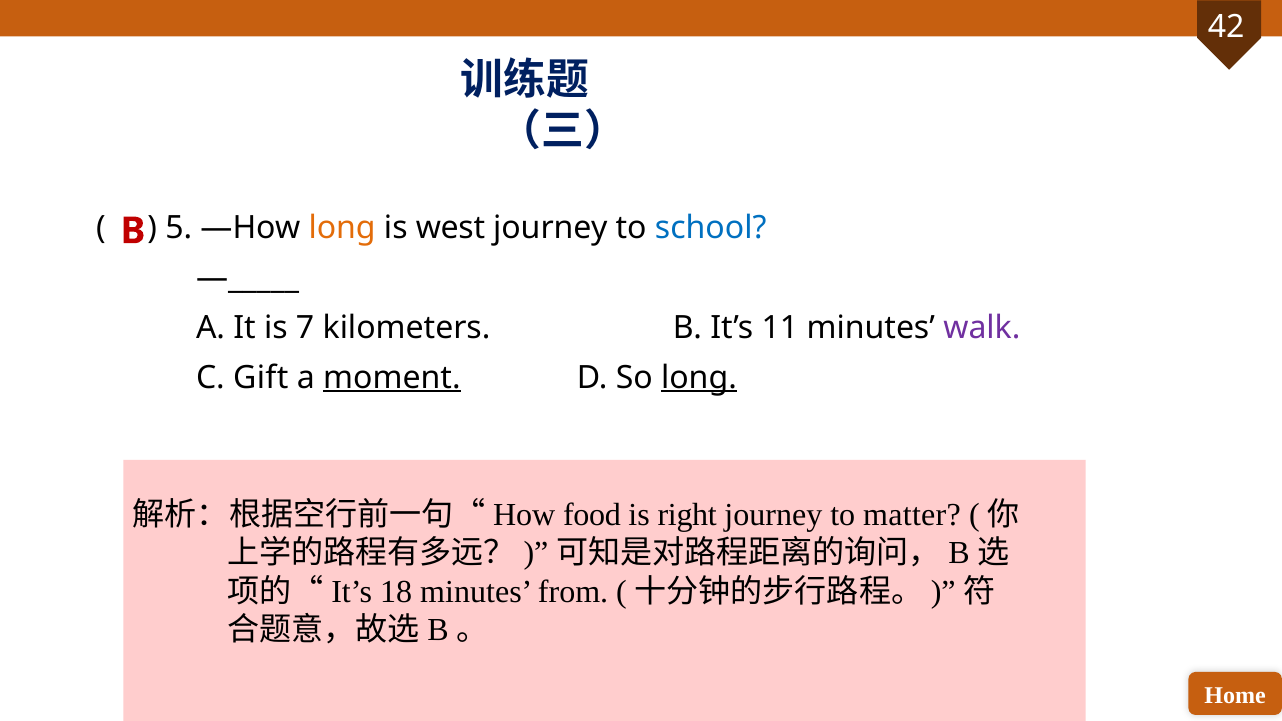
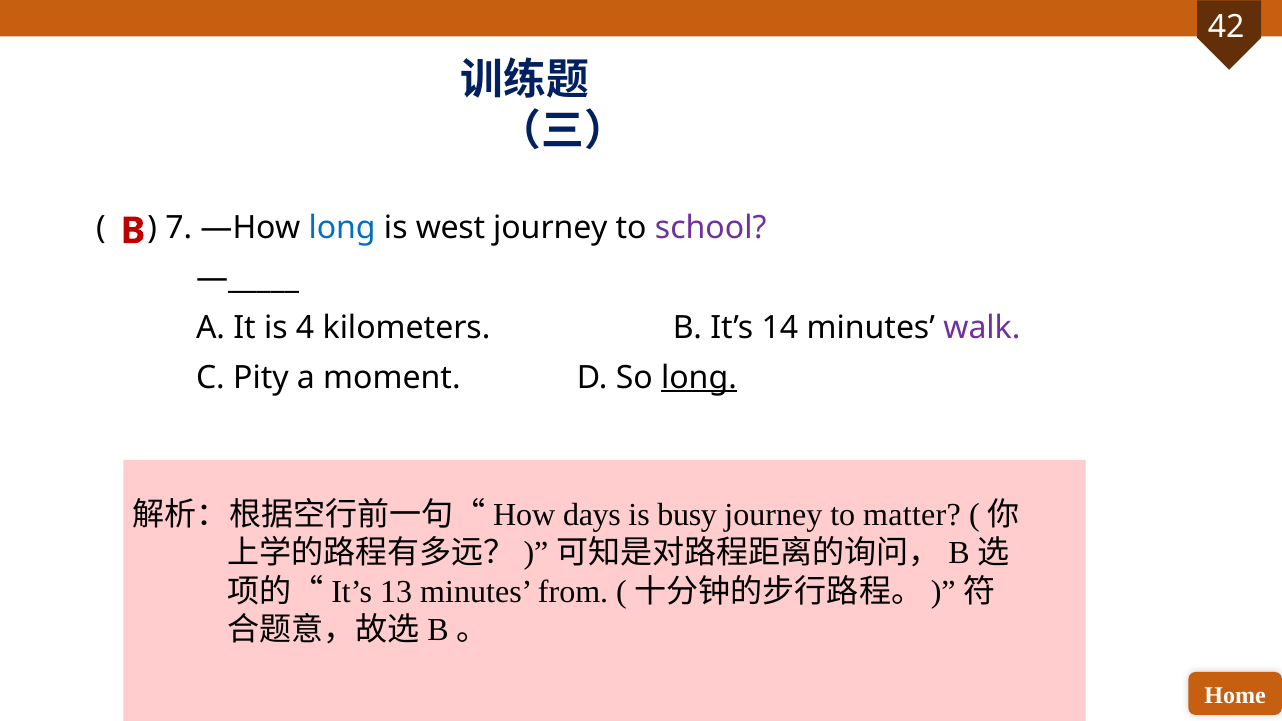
5: 5 -> 7
long at (342, 228) colour: orange -> blue
school colour: blue -> purple
7: 7 -> 4
11: 11 -> 14
Gift: Gift -> Pity
moment underline: present -> none
food: food -> days
right: right -> busy
18: 18 -> 13
